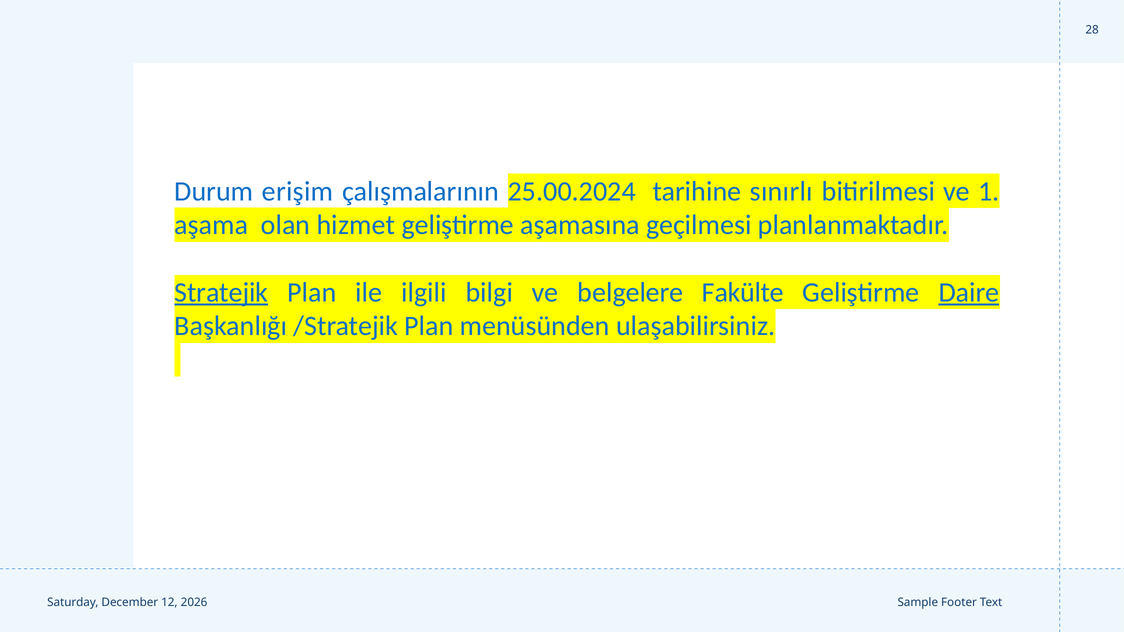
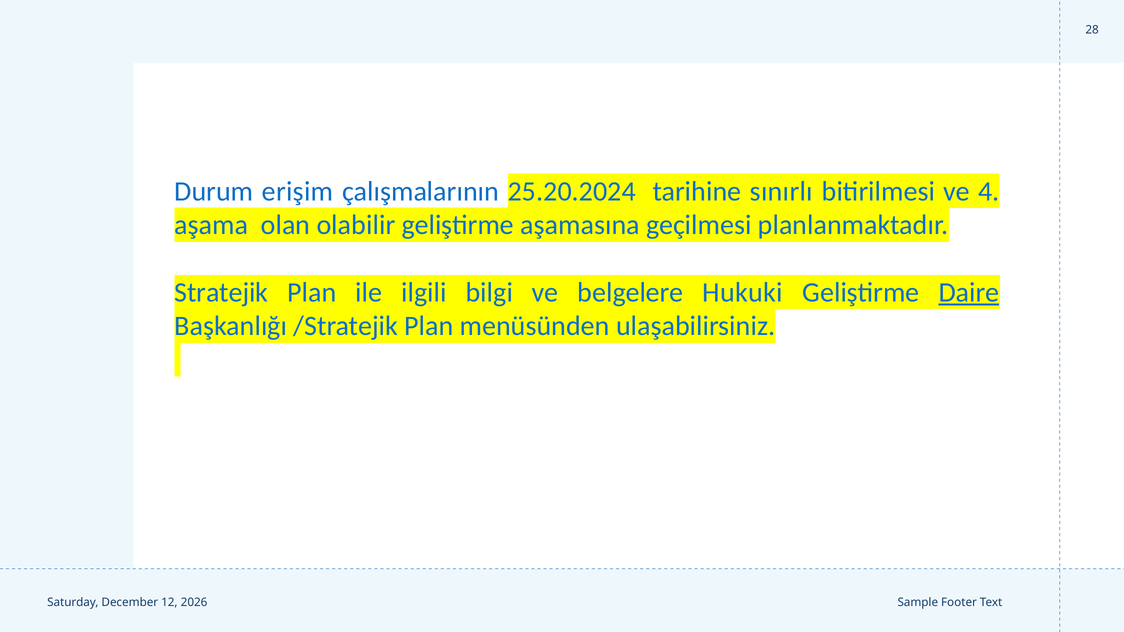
25.00.2024: 25.00.2024 -> 25.20.2024
1: 1 -> 4
hizmet: hizmet -> olabilir
Stratejik underline: present -> none
Fakülte: Fakülte -> Hukuki
